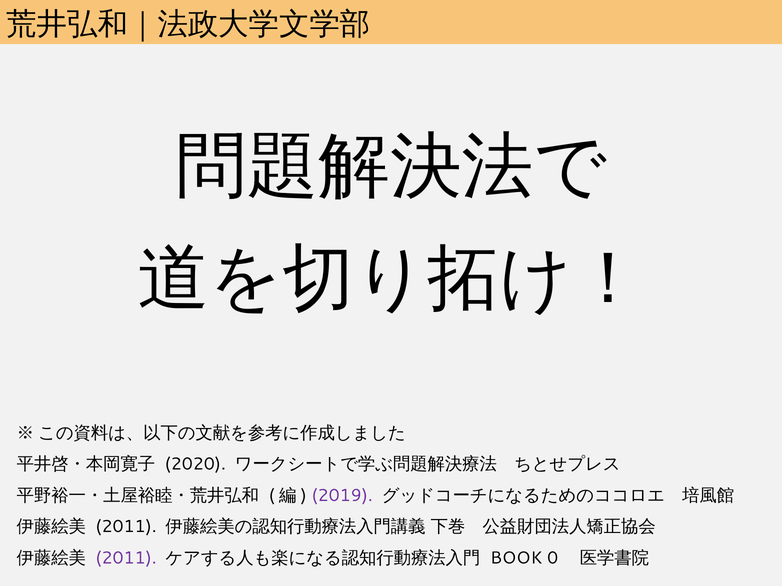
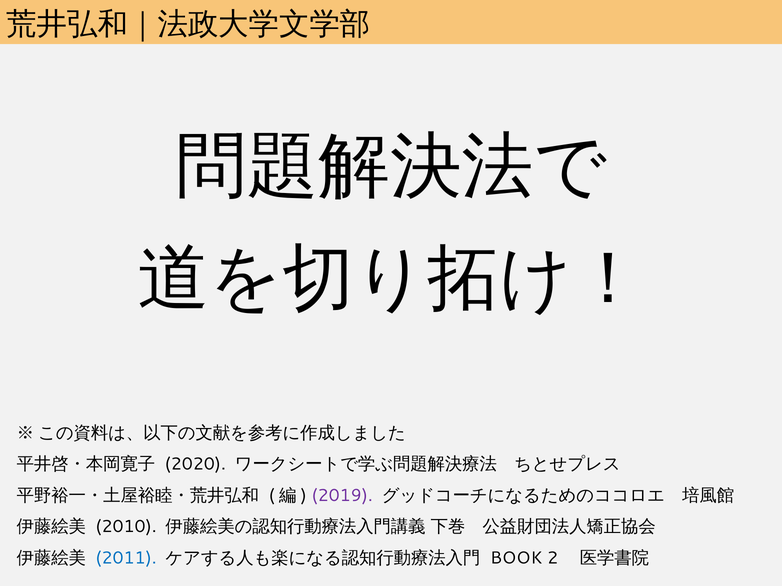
2011 at (126, 527): 2011 -> 2010
2011 at (126, 558) colour: purple -> blue
0: 0 -> 2
